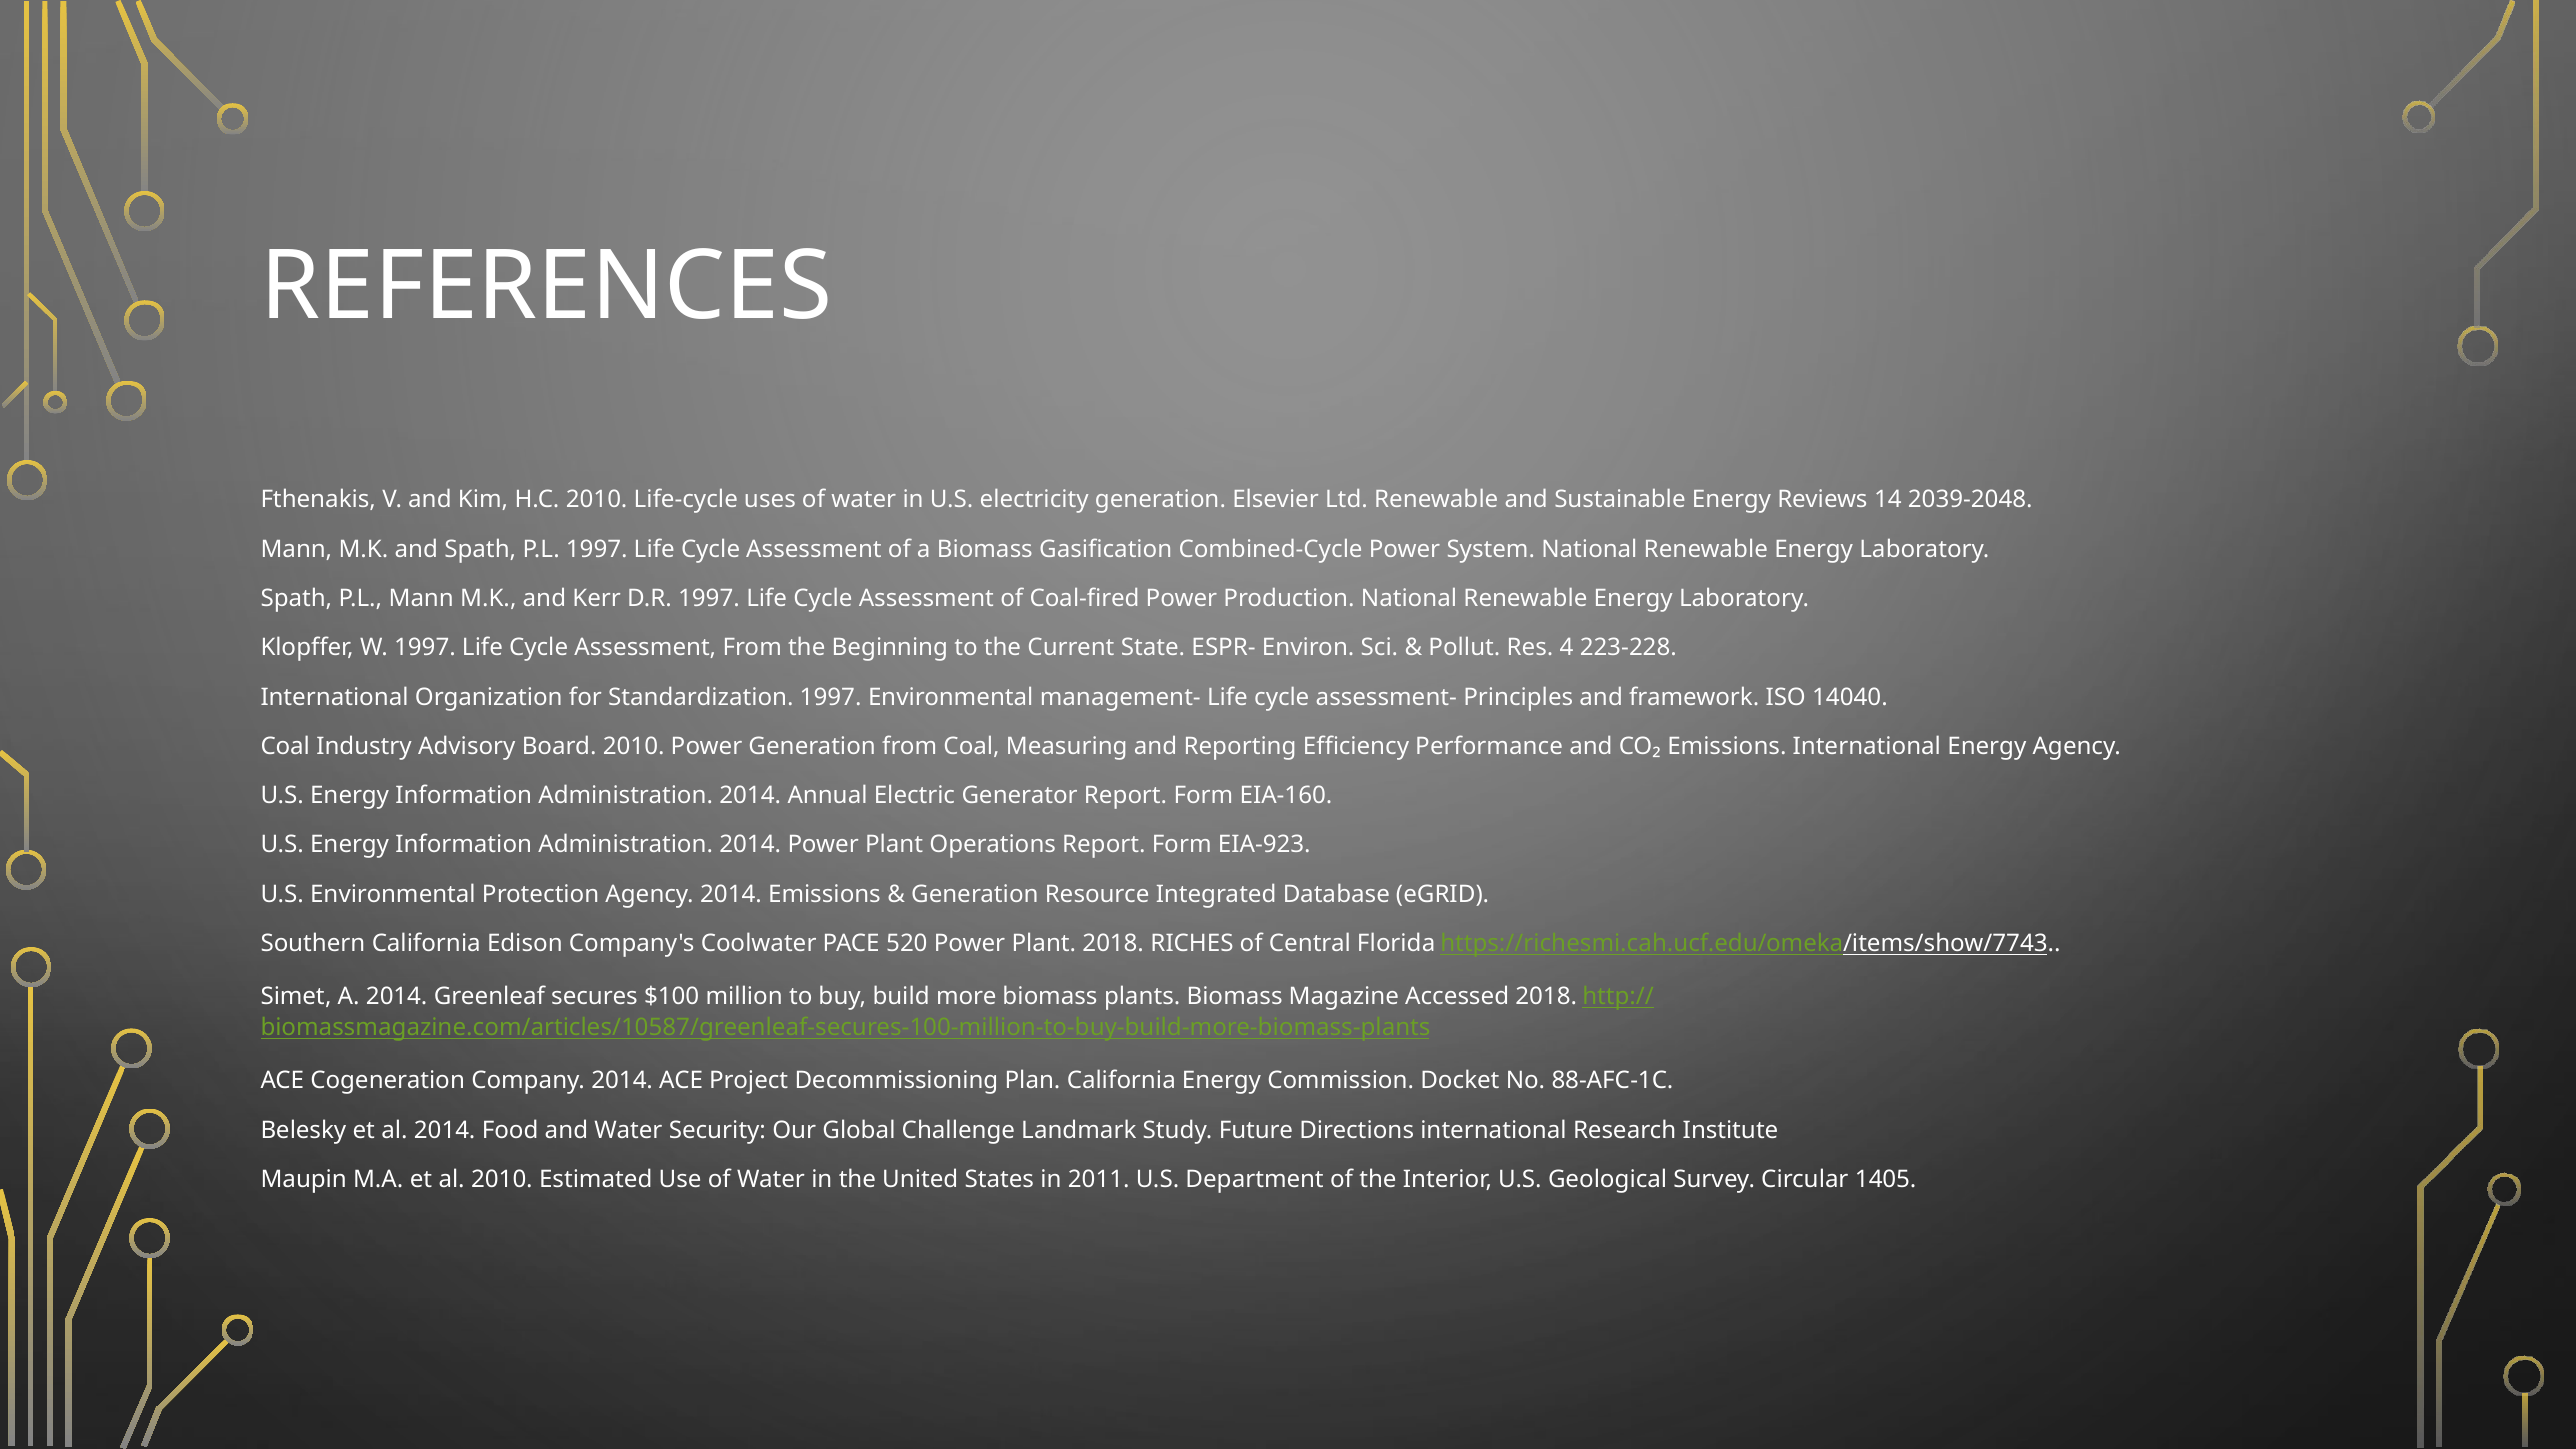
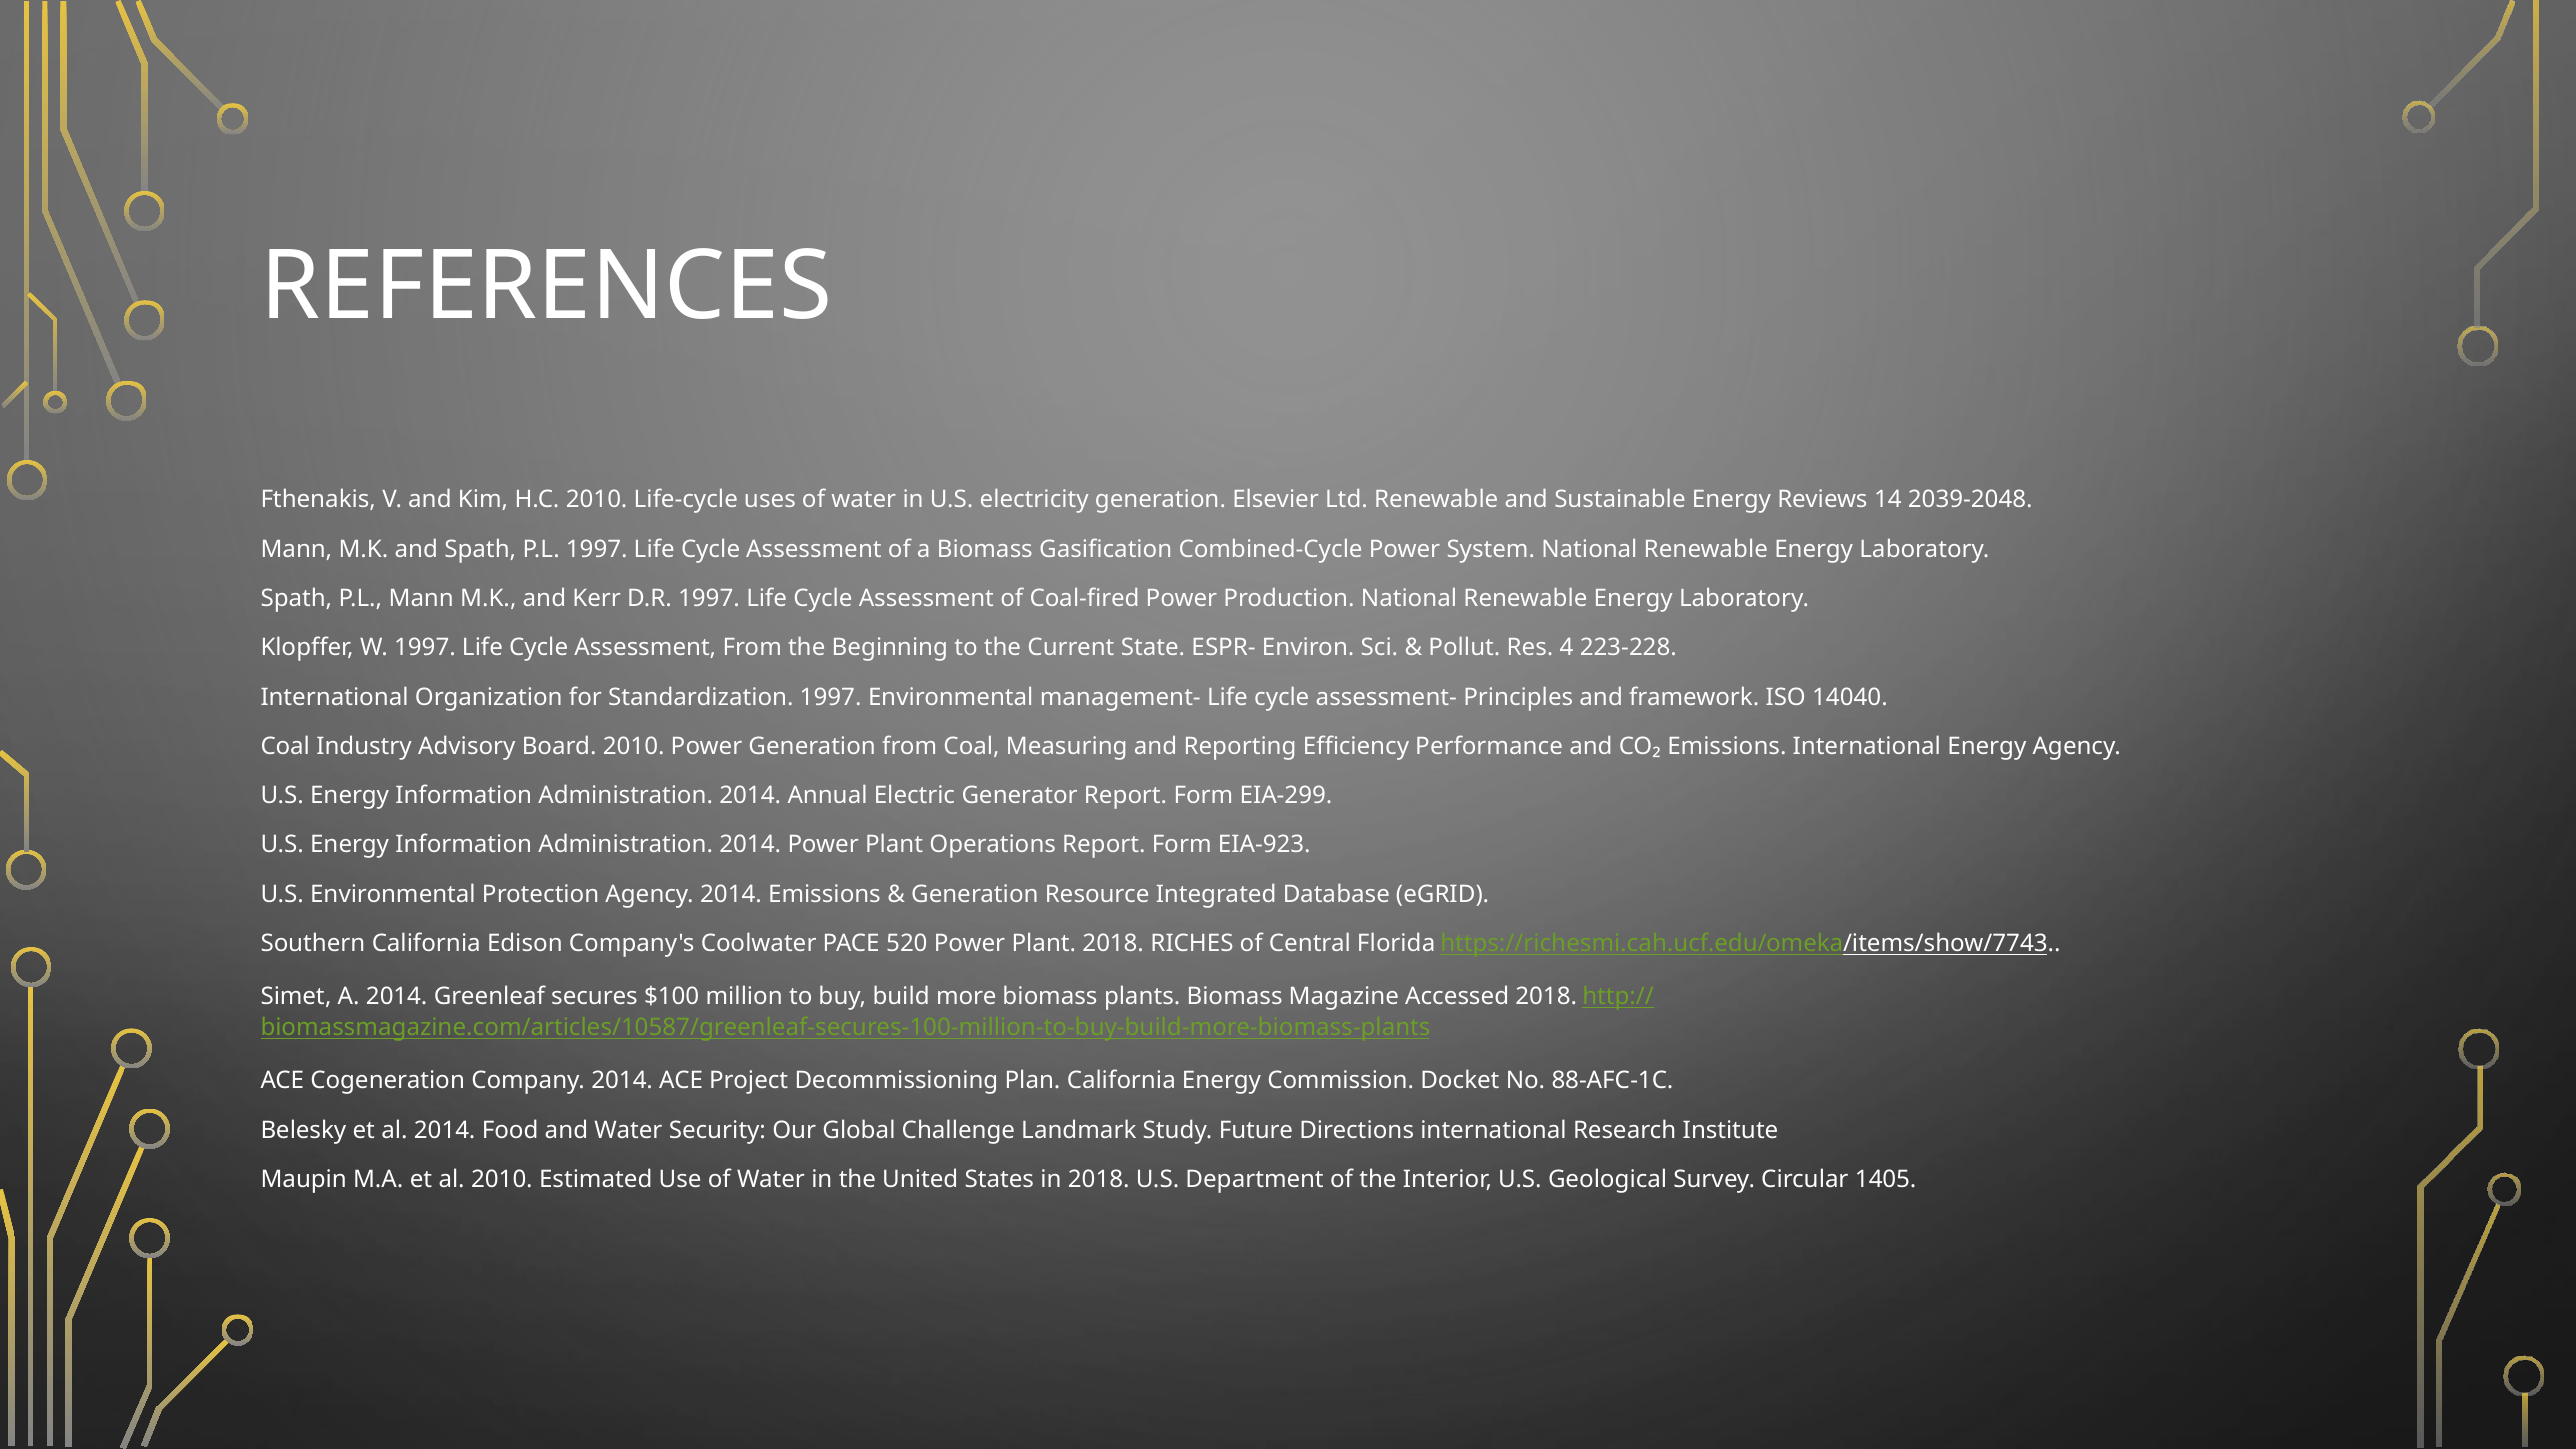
EIA-160: EIA-160 -> EIA-299
in 2011: 2011 -> 2018
